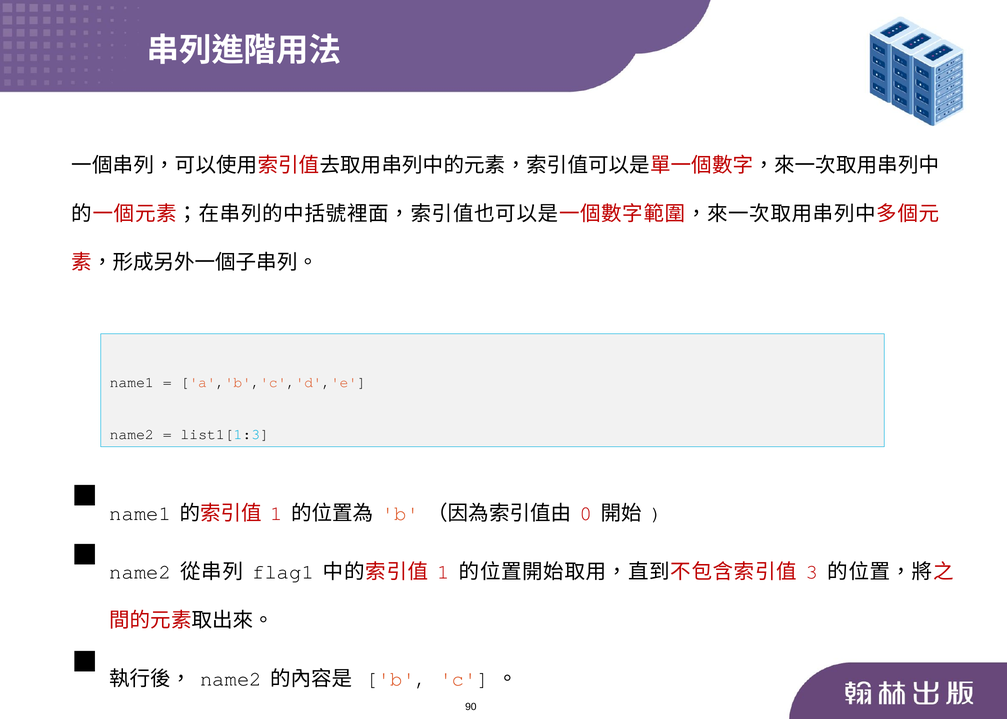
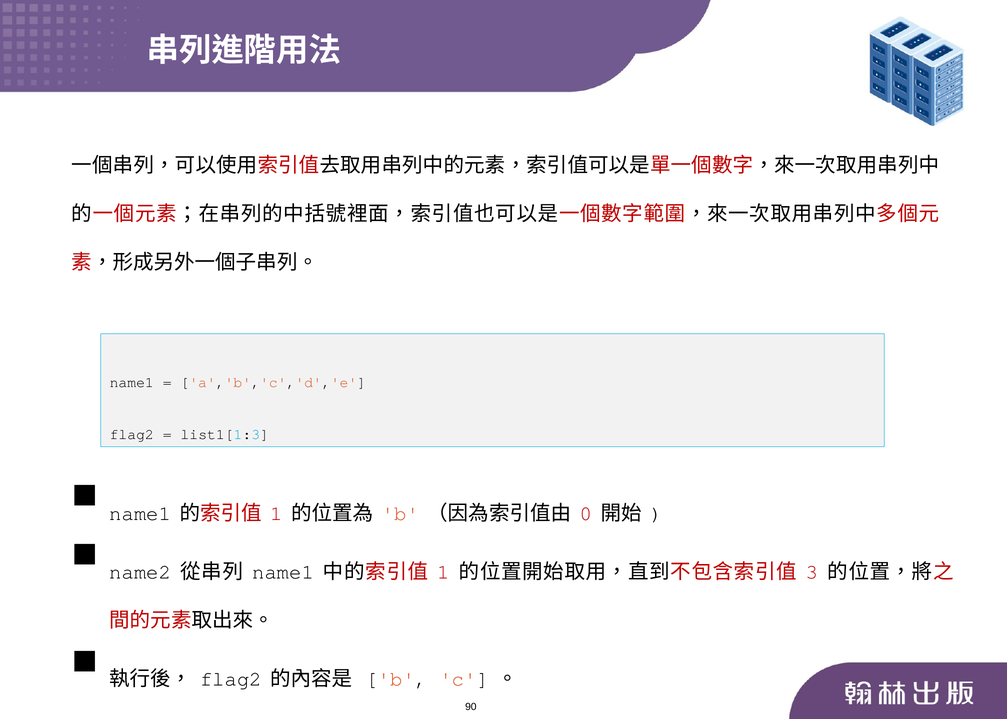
name2 at (132, 435): name2 -> flag2
flag1 at (283, 572): flag1 -> name1
name2 at (231, 679): name2 -> flag2
